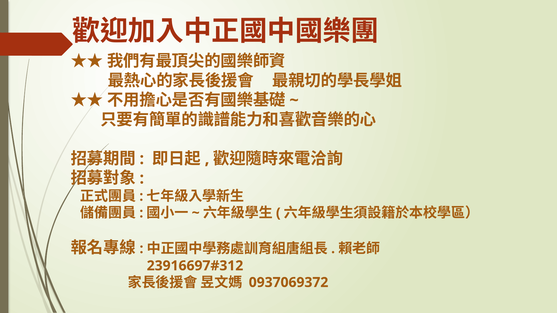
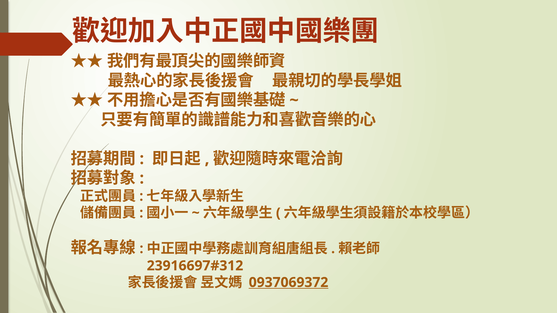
0937069372 underline: none -> present
